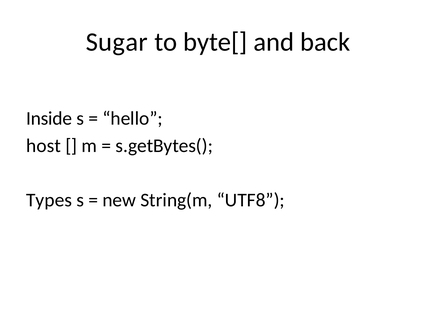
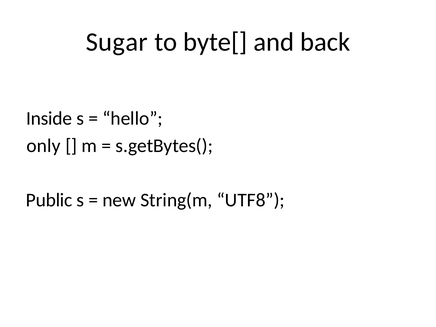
host: host -> only
Types: Types -> Public
